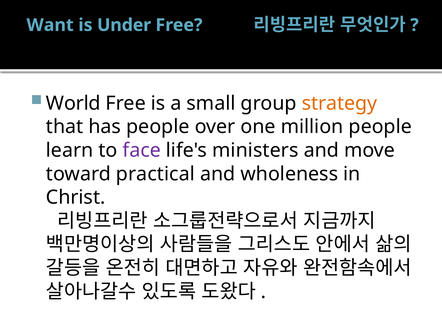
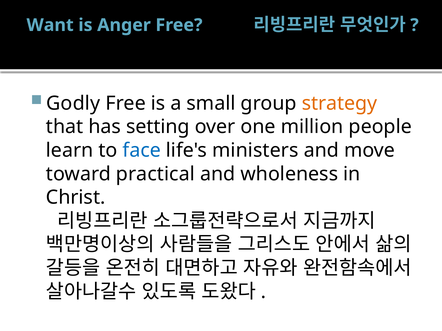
Under: Under -> Anger
World: World -> Godly
has people: people -> setting
face colour: purple -> blue
